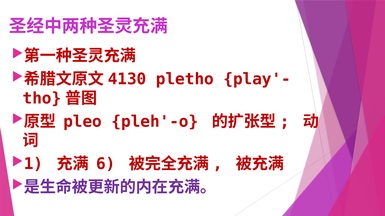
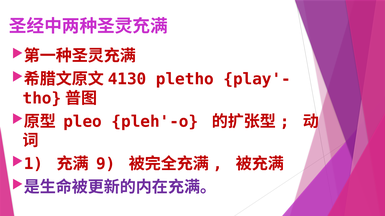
6: 6 -> 9
